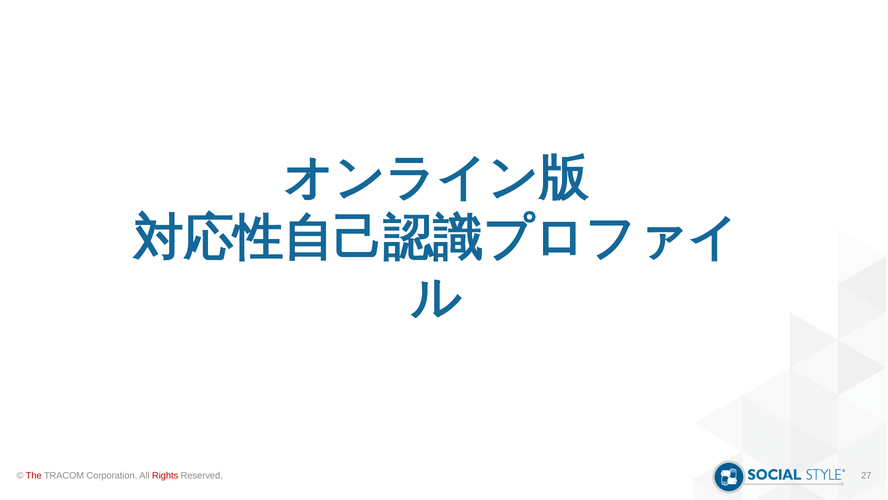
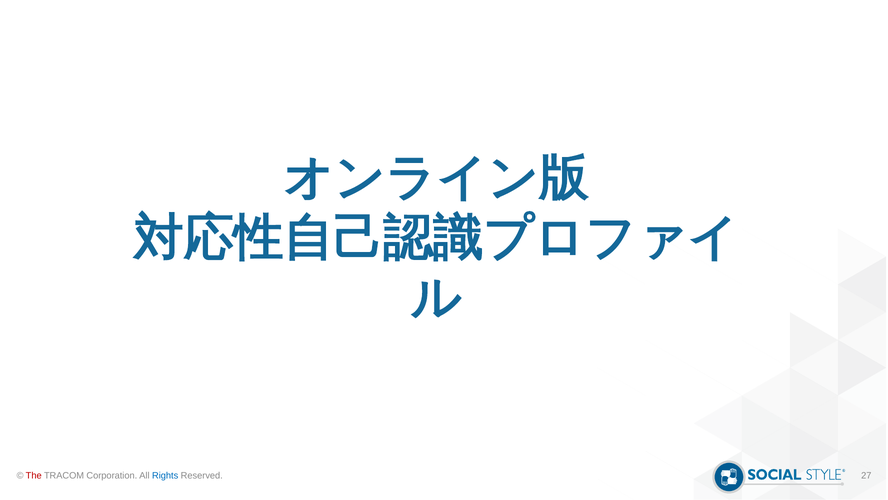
Rights colour: red -> blue
